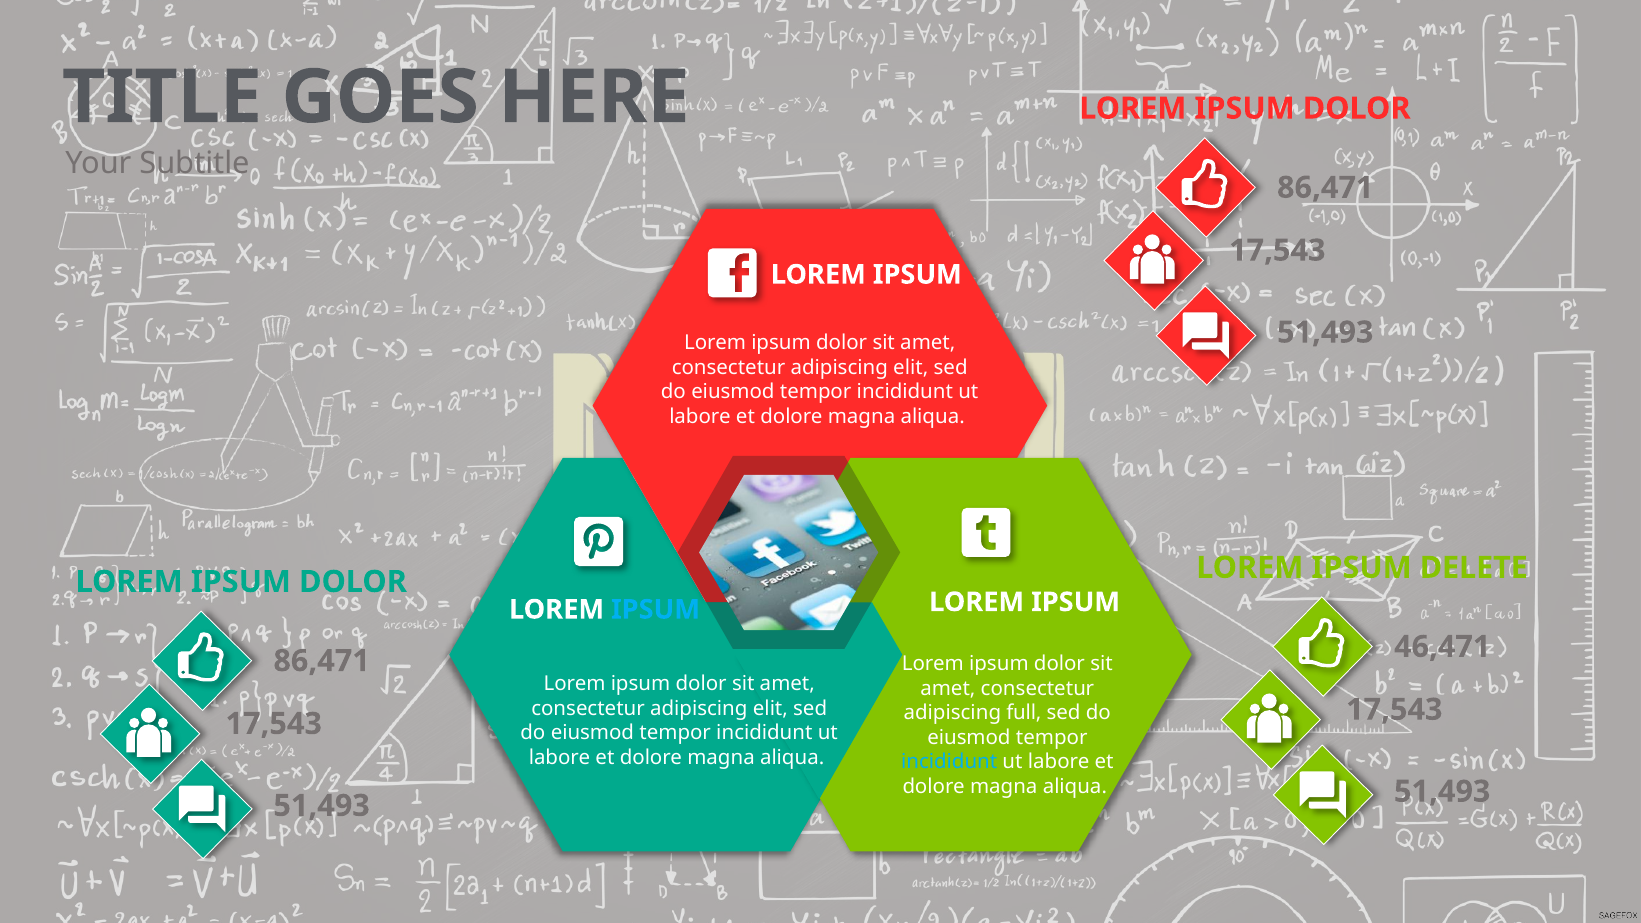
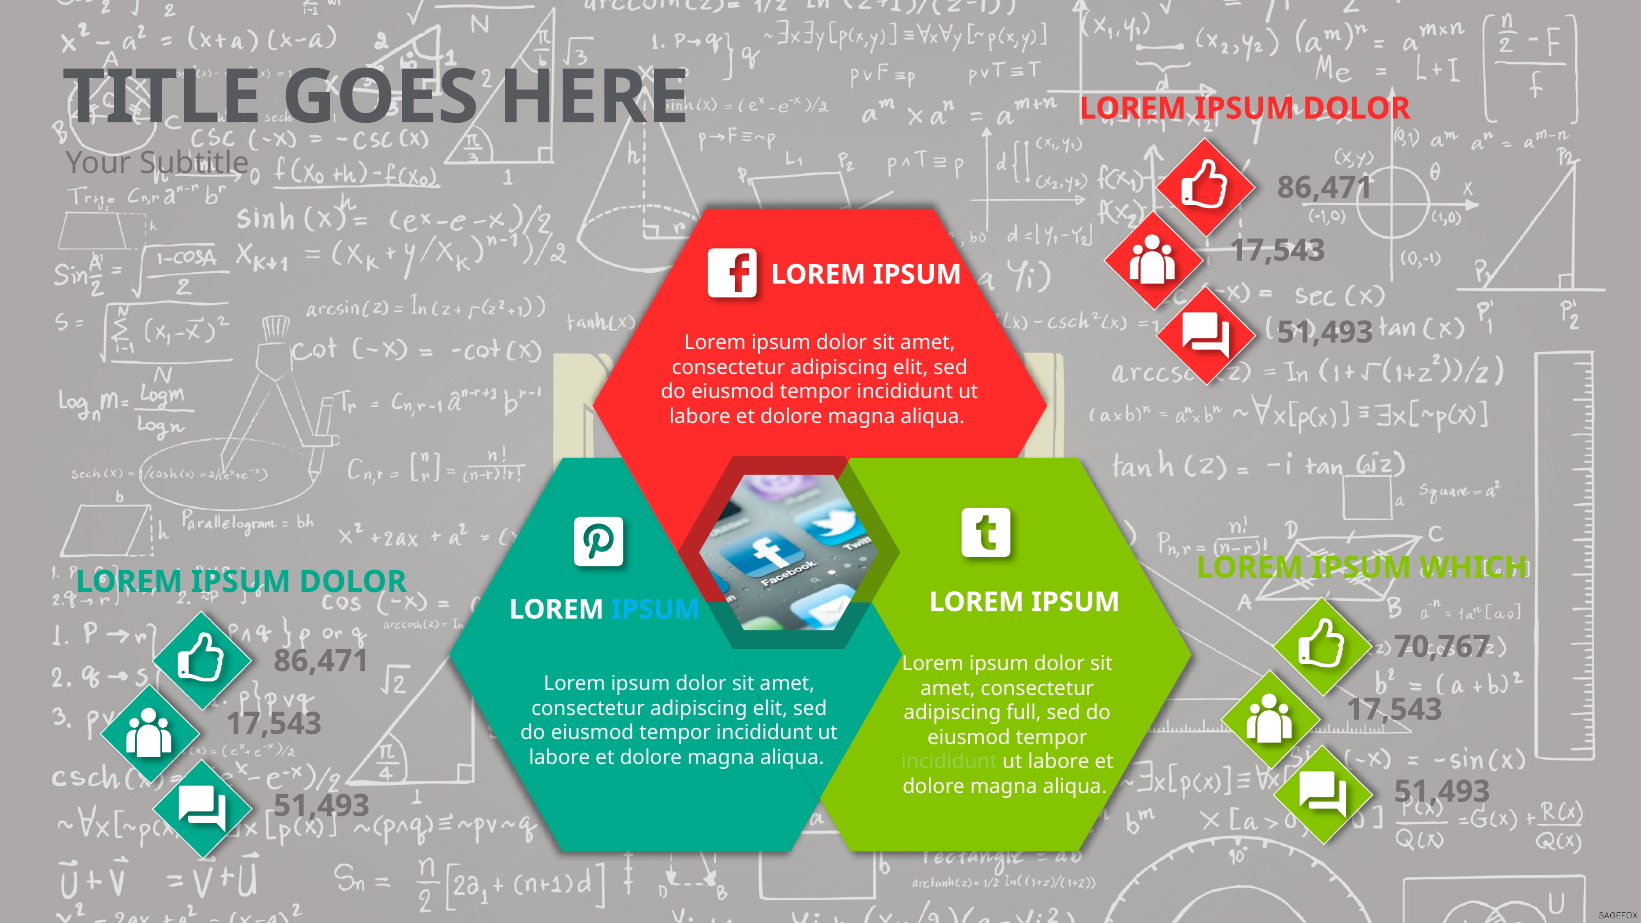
DELETE: DELETE -> WHICH
46,471: 46,471 -> 70,767
incididunt at (949, 762) colour: light blue -> light green
